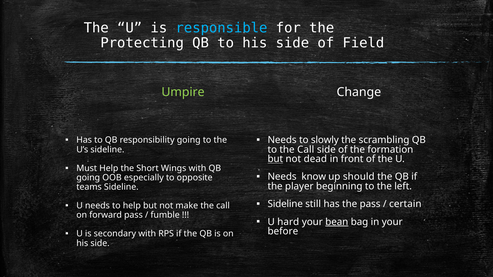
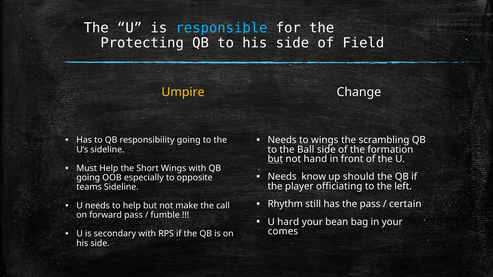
Umpire colour: light green -> yellow
to slowly: slowly -> wings
to the Call: Call -> Ball
dead: dead -> hand
beginning: beginning -> officiating
Sideline at (285, 204): Sideline -> Rhythm
bean underline: present -> none
before: before -> comes
